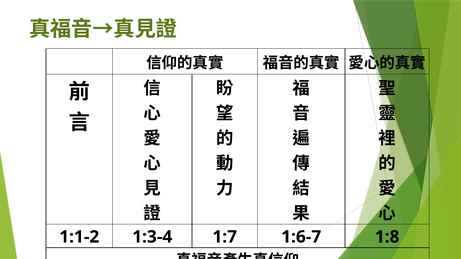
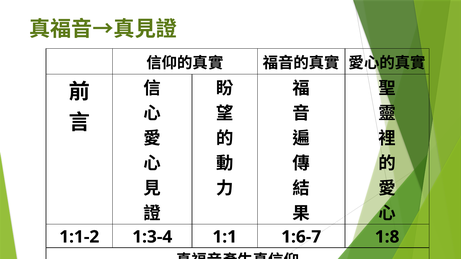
1:7: 1:7 -> 1:1
